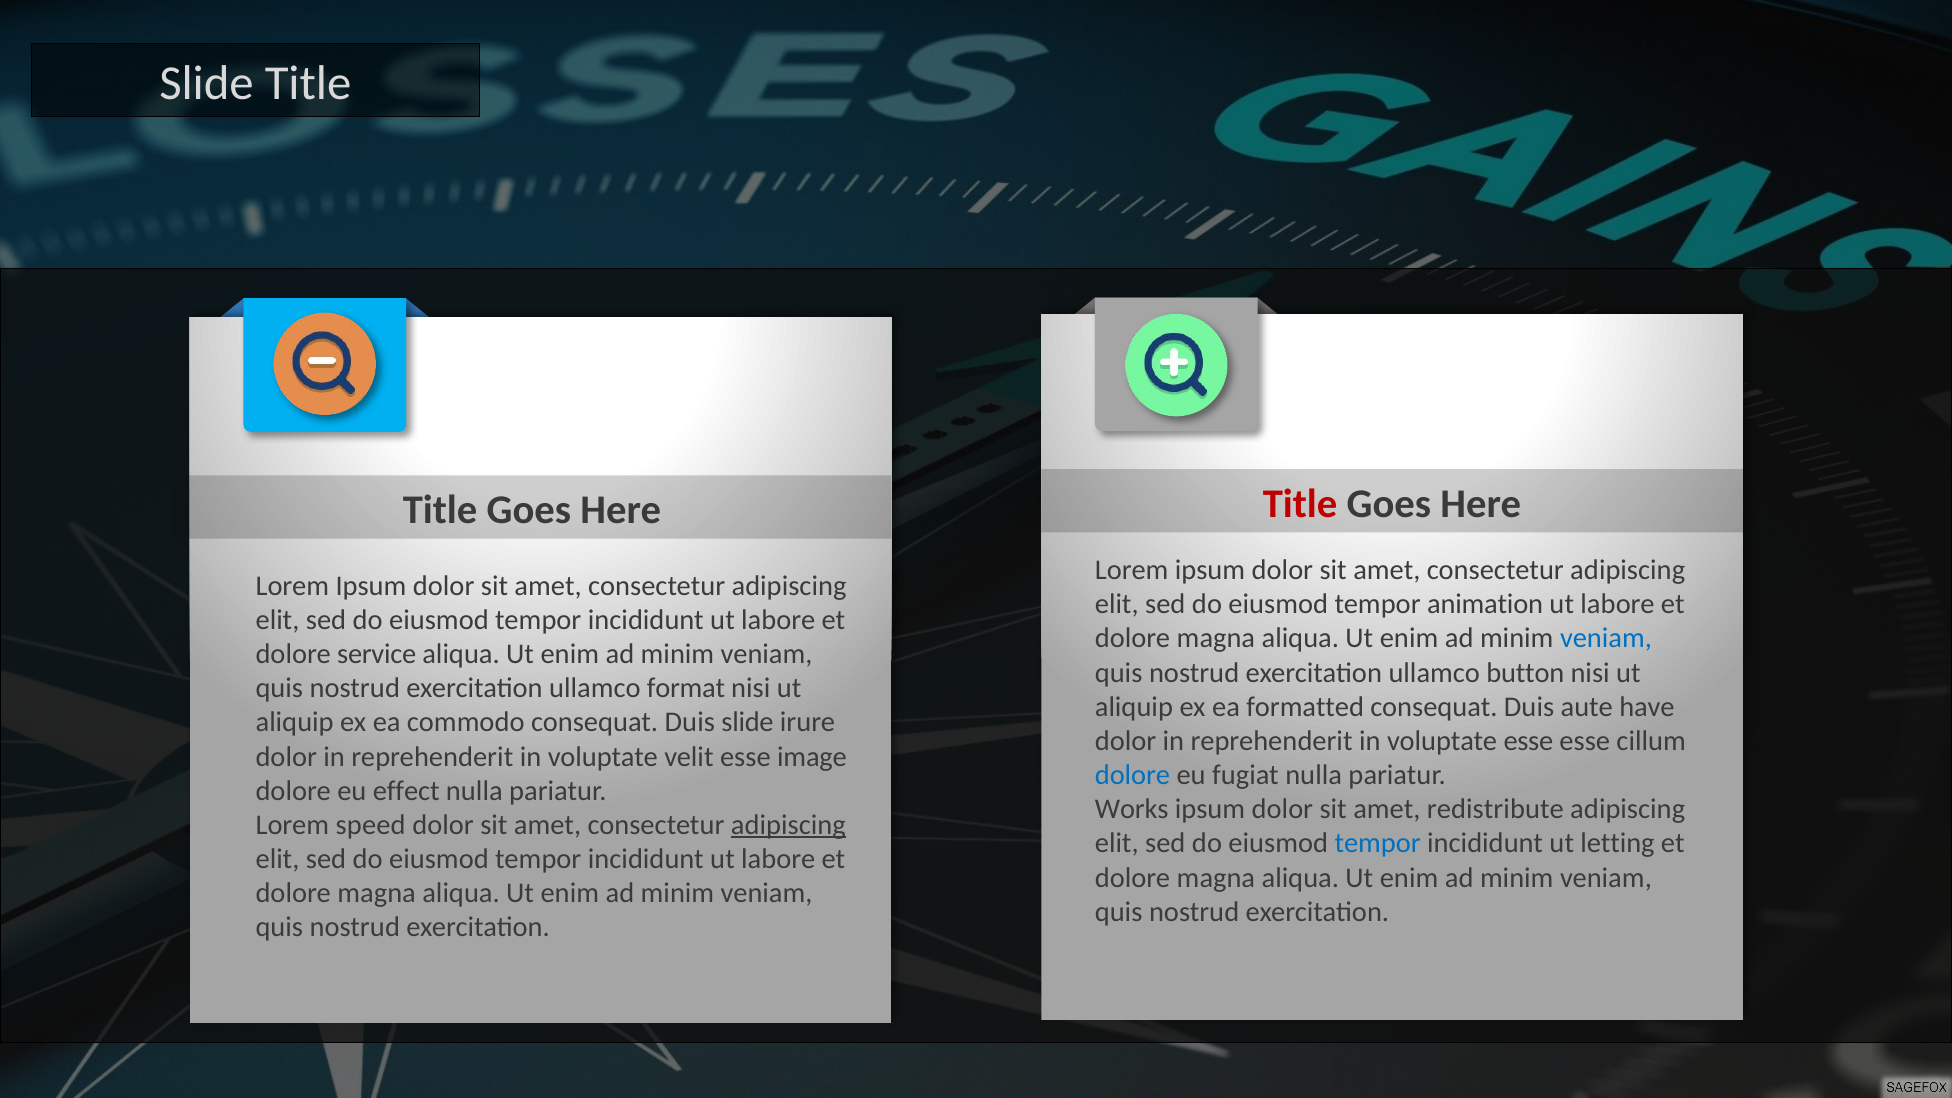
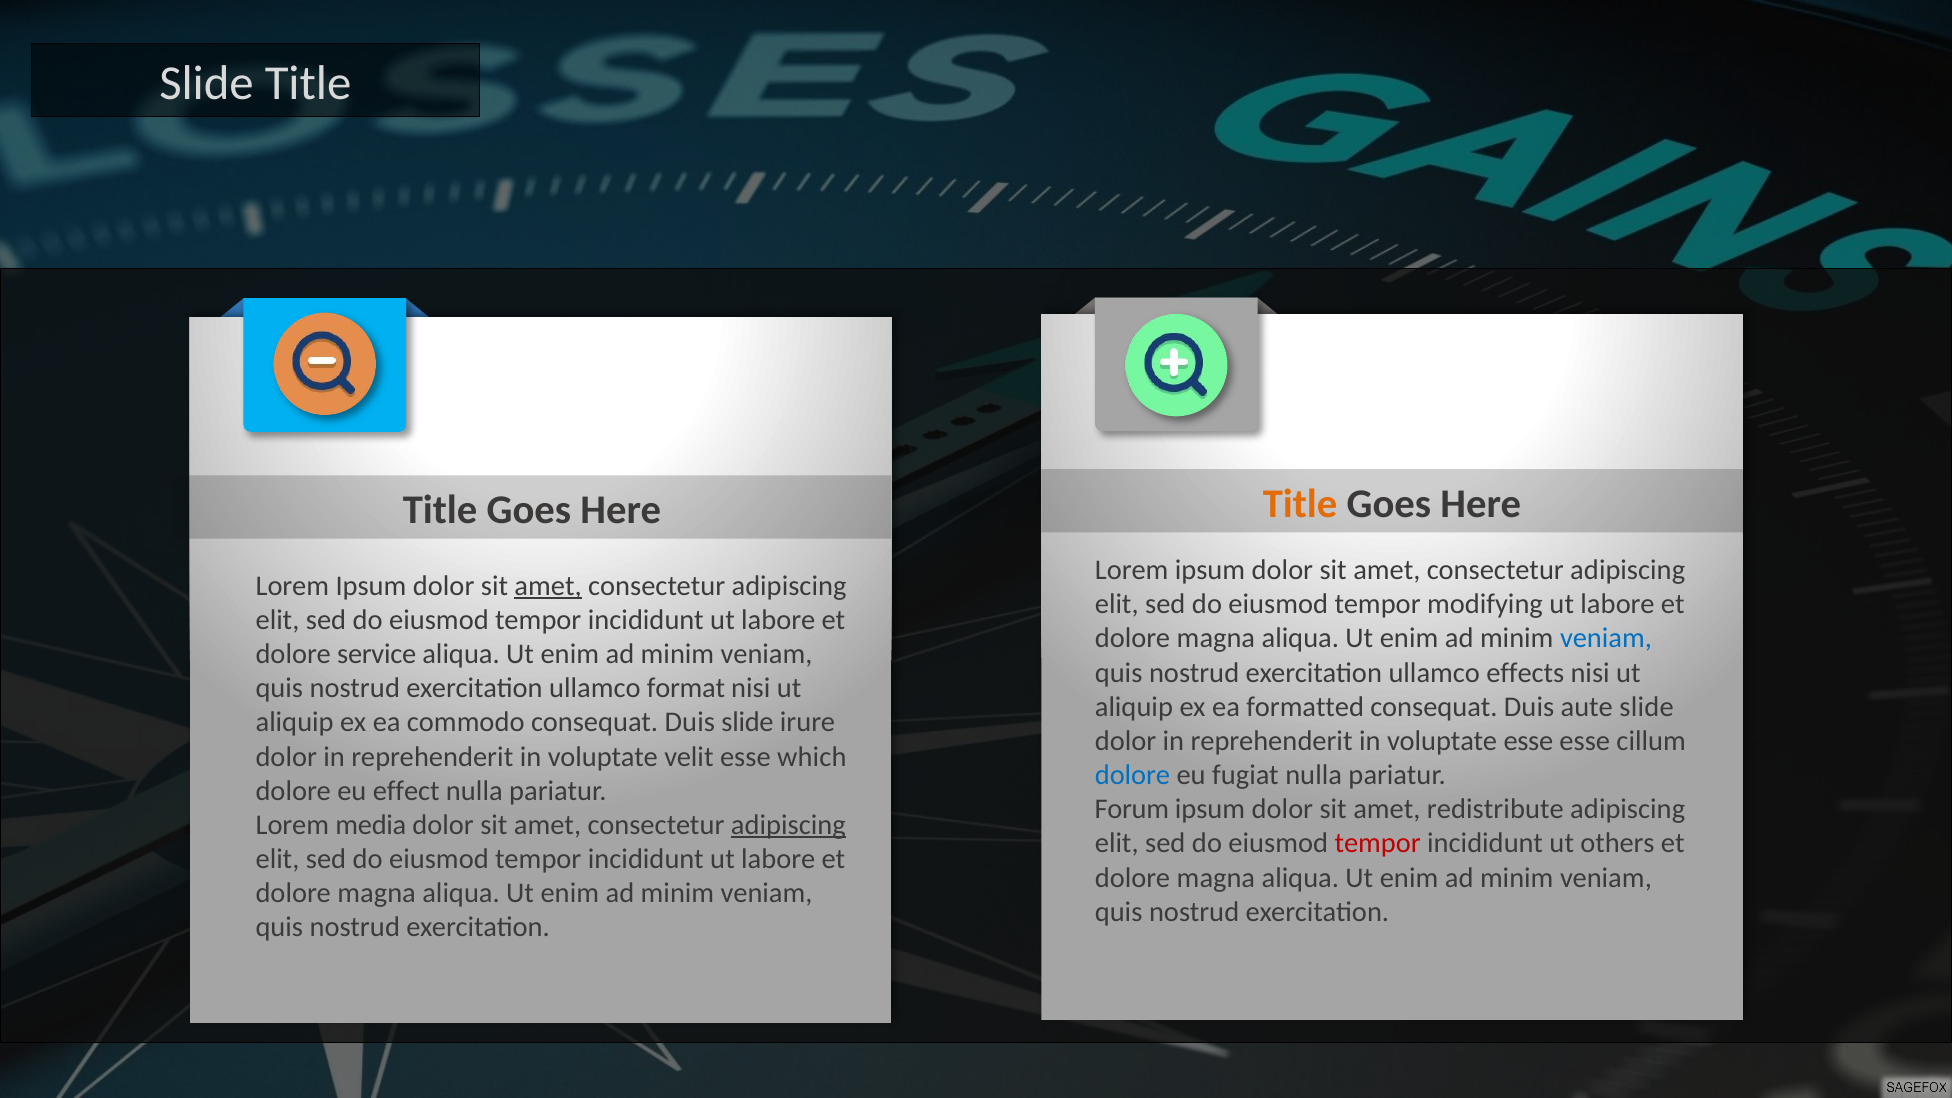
Title at (1300, 504) colour: red -> orange
amet at (548, 586) underline: none -> present
animation: animation -> modifying
button: button -> effects
aute have: have -> slide
image: image -> which
Works: Works -> Forum
speed: speed -> media
tempor at (1378, 844) colour: blue -> red
letting: letting -> others
